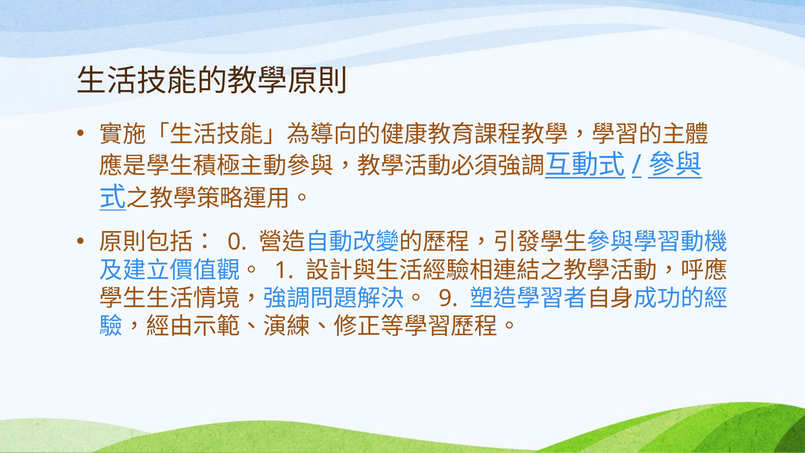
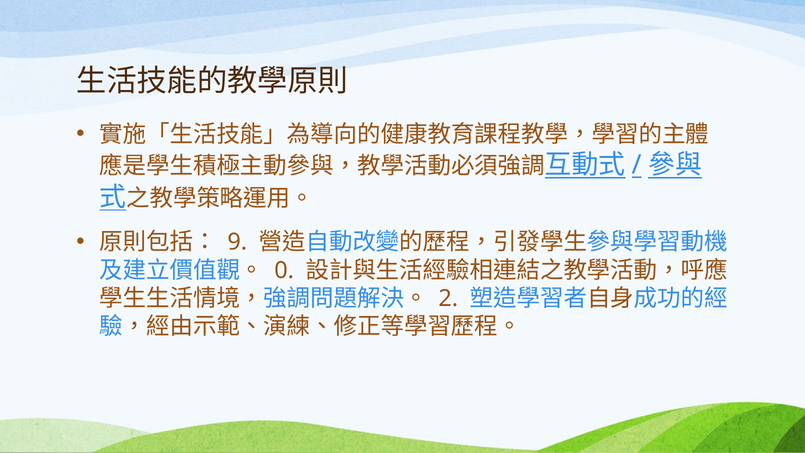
0: 0 -> 9
1: 1 -> 0
9: 9 -> 2
